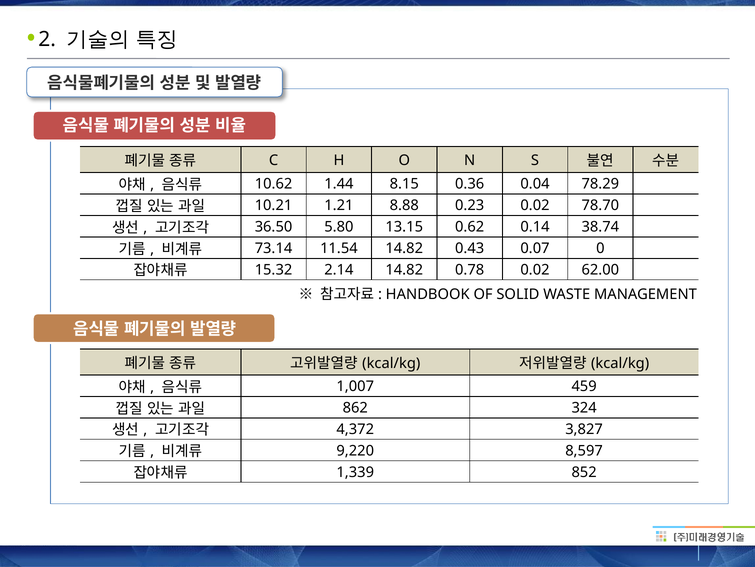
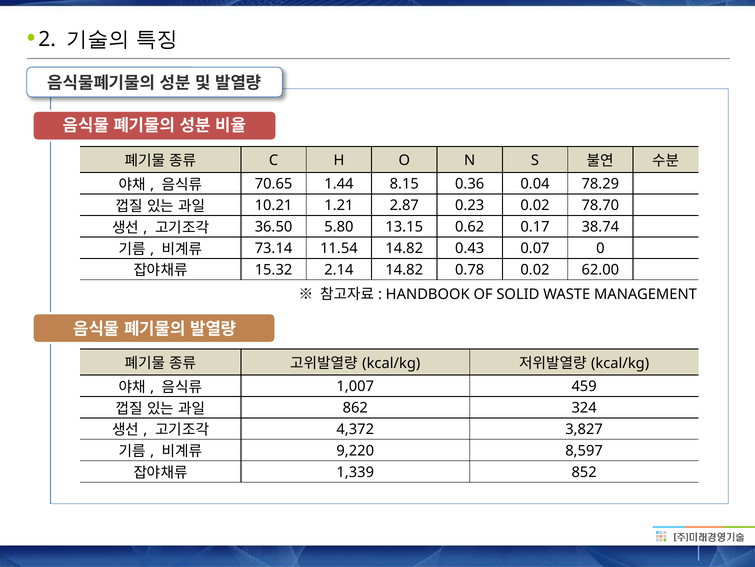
10.62: 10.62 -> 70.65
8.88: 8.88 -> 2.87
0.14: 0.14 -> 0.17
